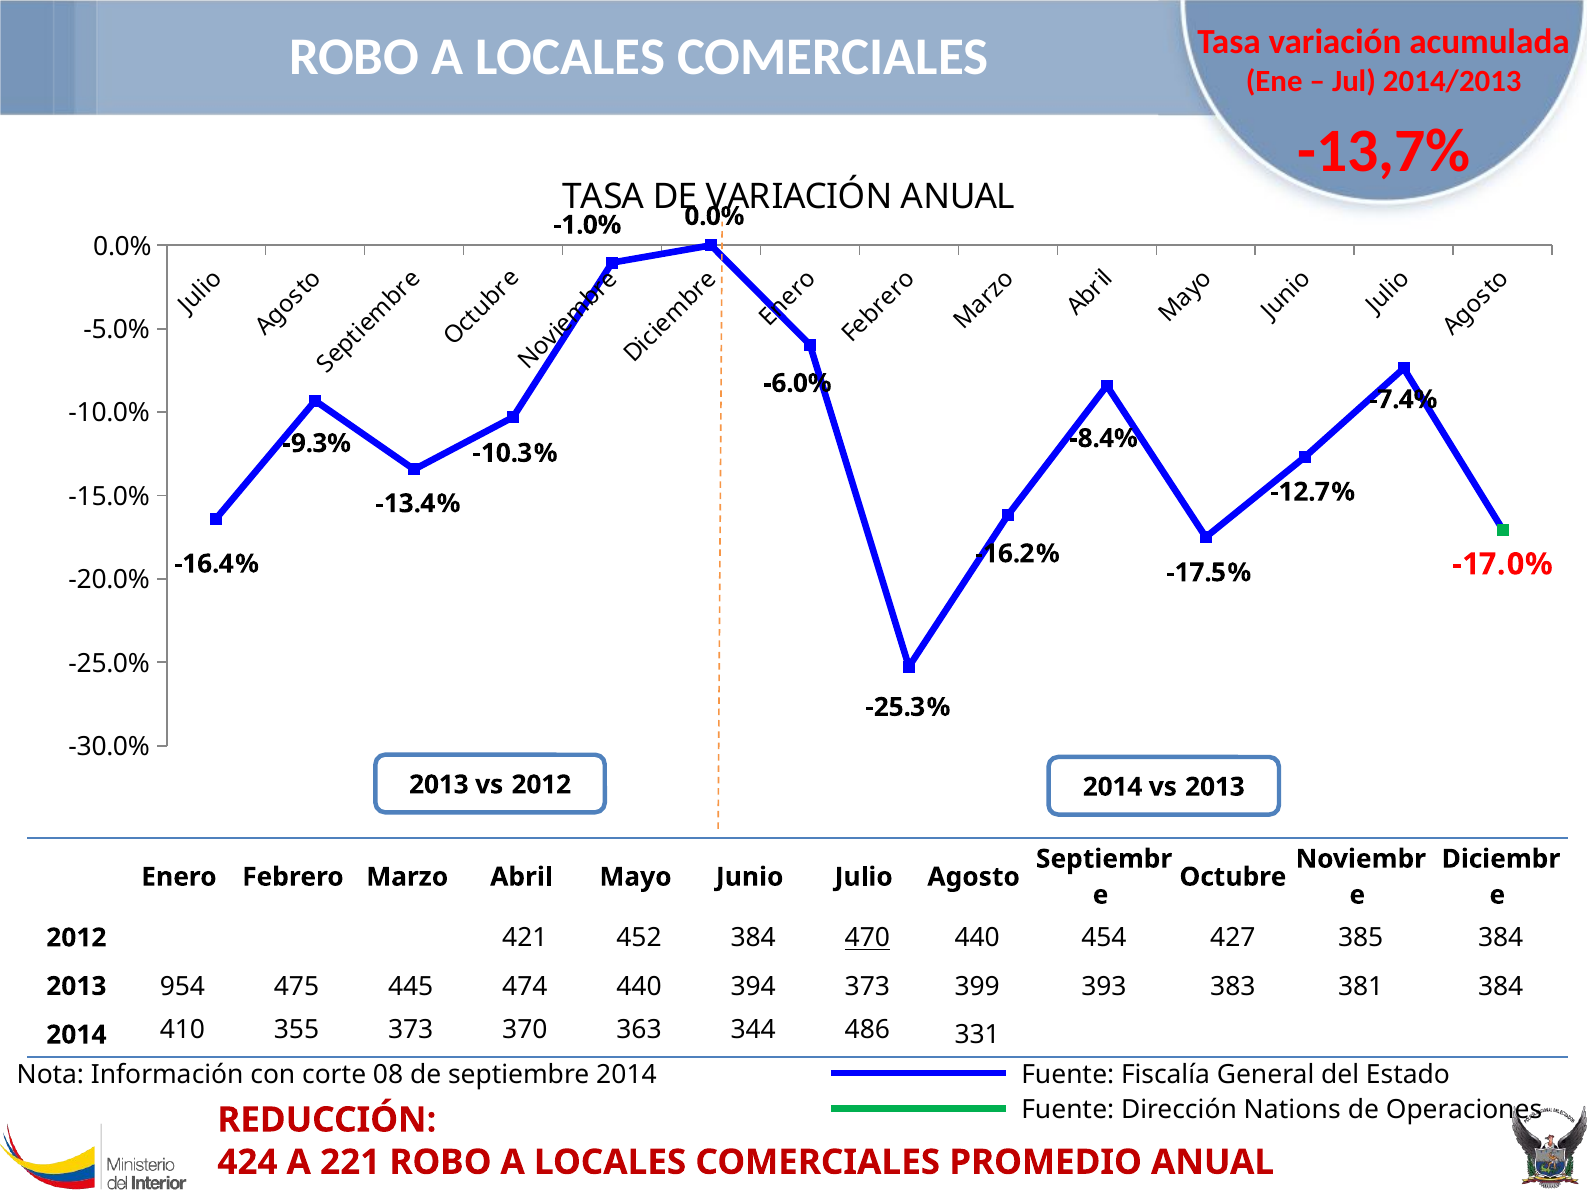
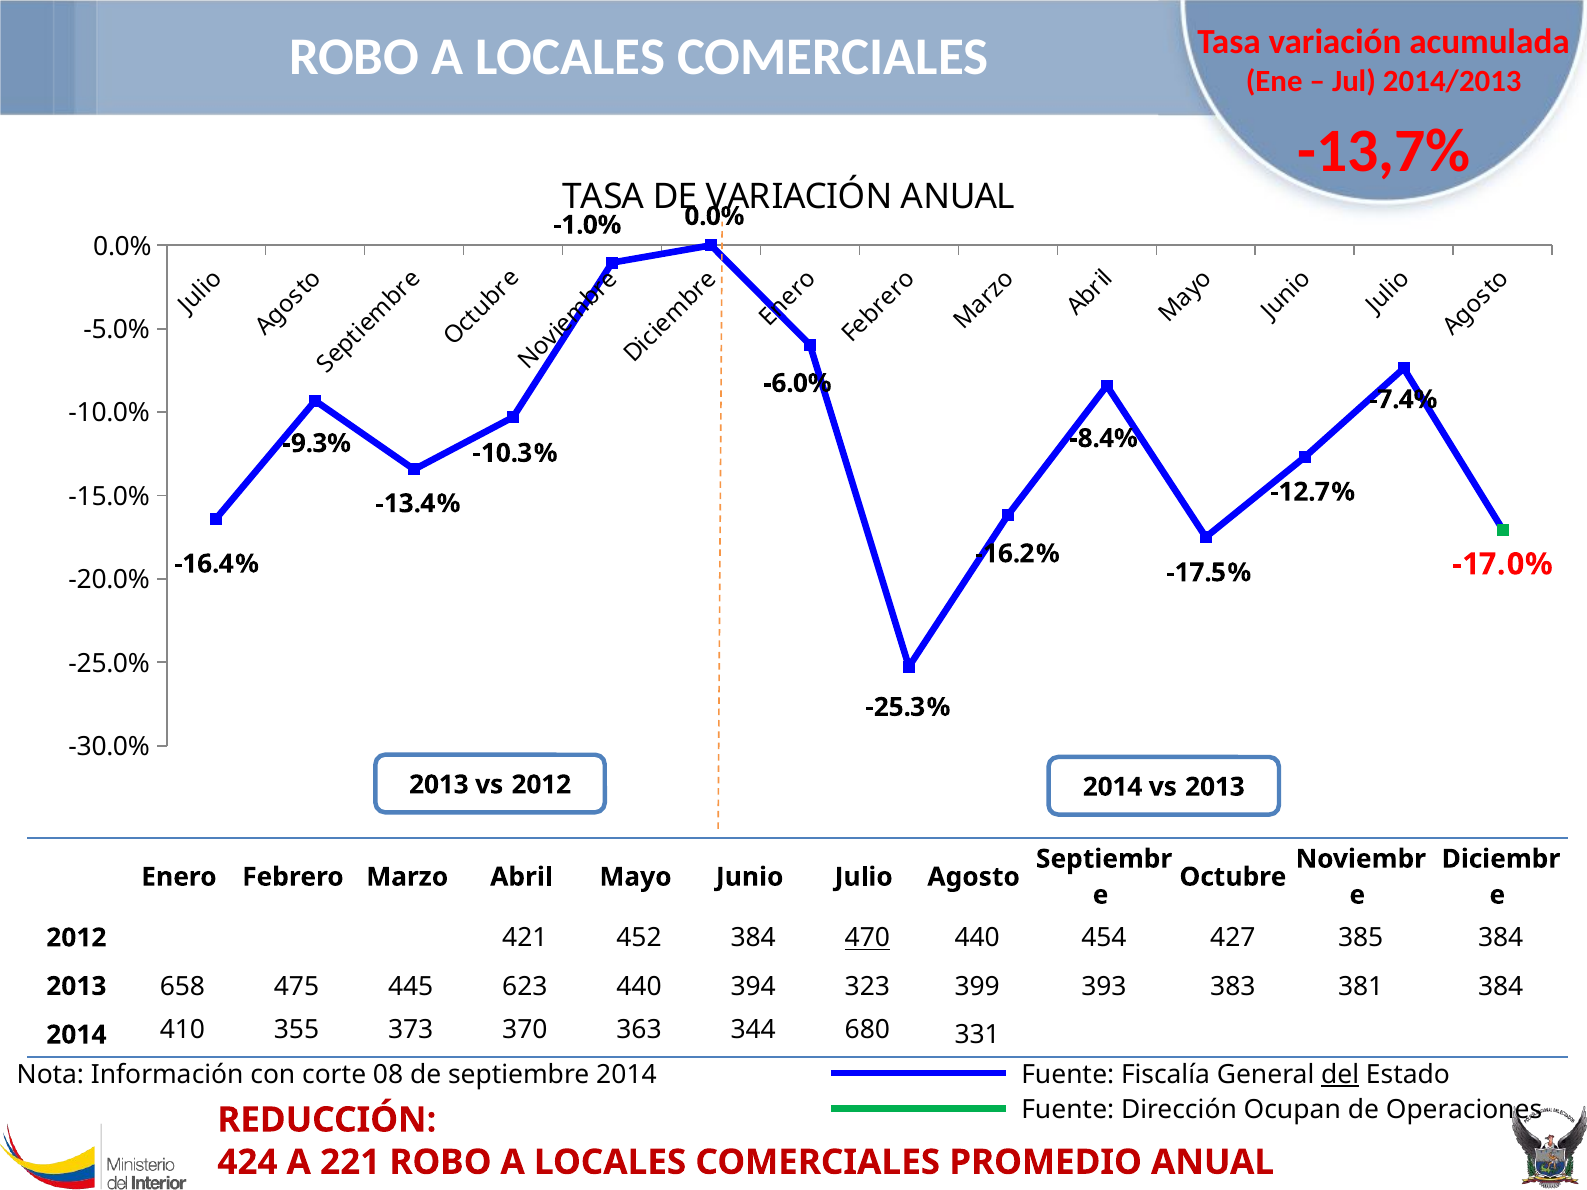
954: 954 -> 658
474: 474 -> 623
394 373: 373 -> 323
486: 486 -> 680
del underline: none -> present
Nations: Nations -> Ocupan
